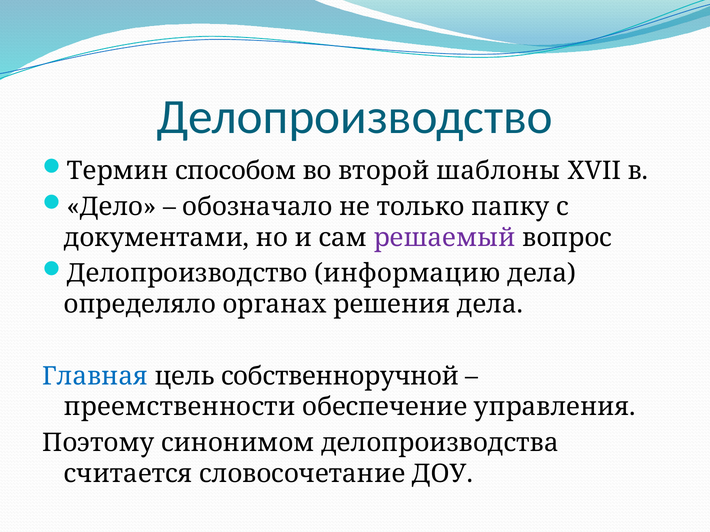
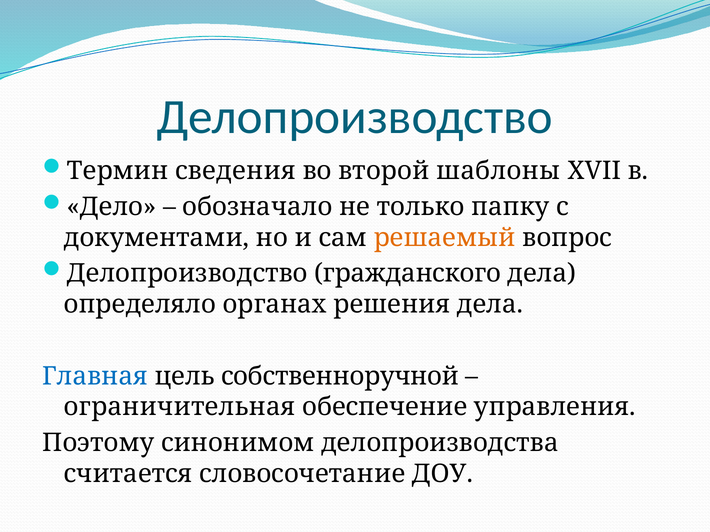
способом: способом -> сведения
решаемый colour: purple -> orange
информацию: информацию -> гражданского
преемственности: преемственности -> ограничительная
